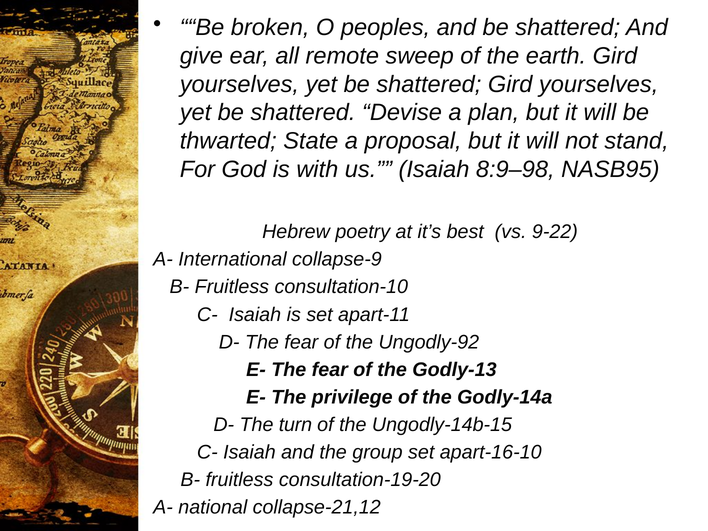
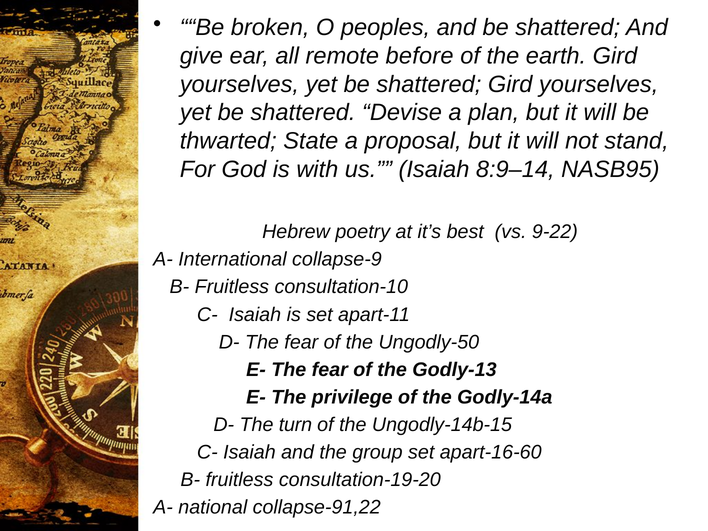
sweep: sweep -> before
8:9–98: 8:9–98 -> 8:9–14
Ungodly-92: Ungodly-92 -> Ungodly-50
apart-16-10: apart-16-10 -> apart-16-60
collapse-21,12: collapse-21,12 -> collapse-91,22
